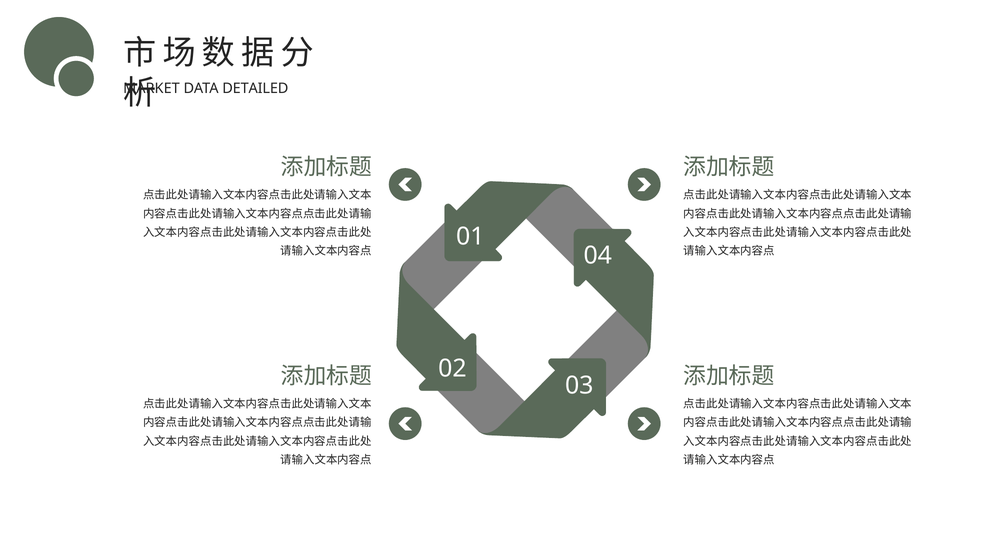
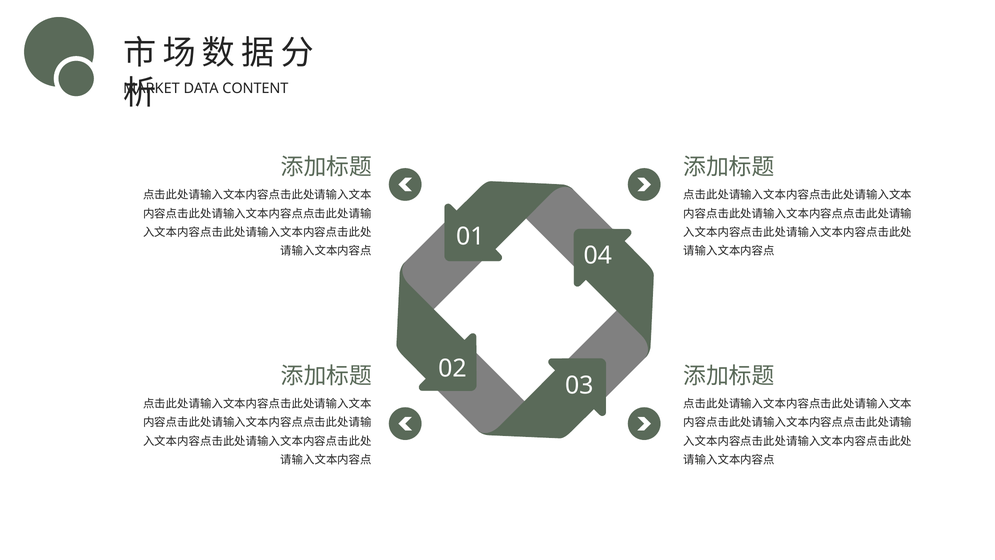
DETAILED: DETAILED -> CONTENT
